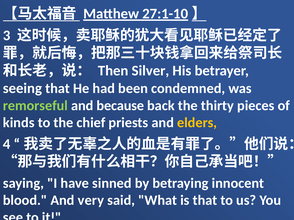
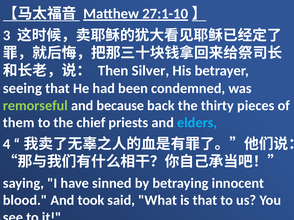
kinds: kinds -> them
elders colour: yellow -> light blue
very: very -> took
